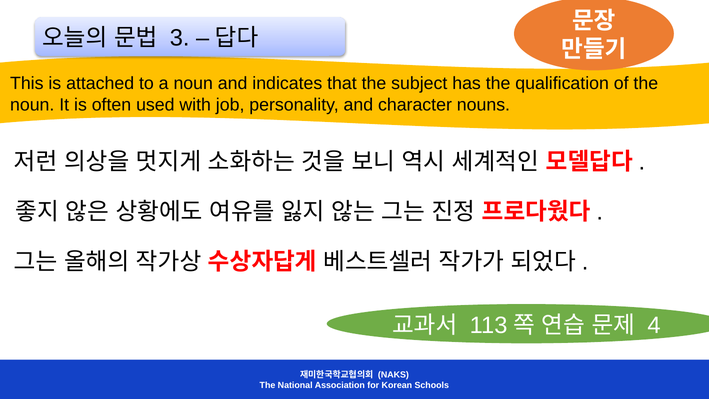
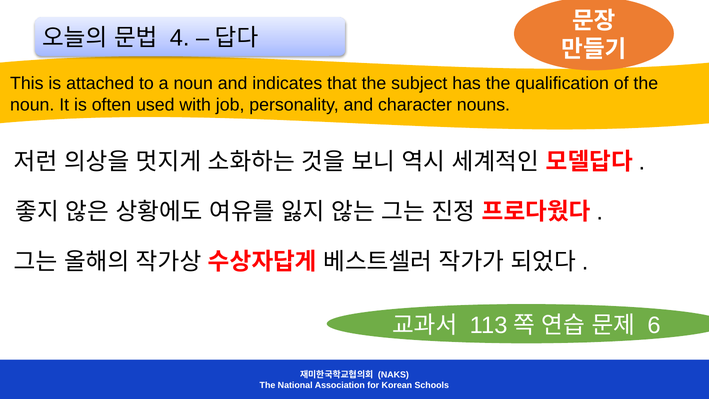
3: 3 -> 4
4: 4 -> 6
